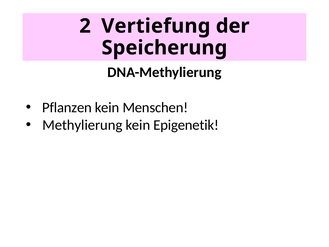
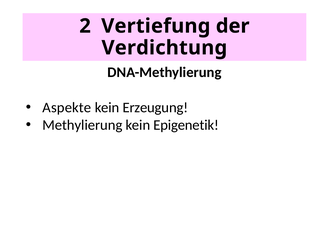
Speicherung: Speicherung -> Verdichtung
Pflanzen: Pflanzen -> Aspekte
Menschen: Menschen -> Erzeugung
